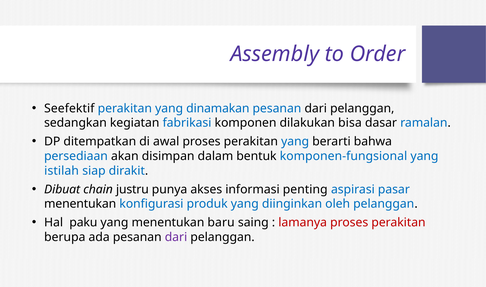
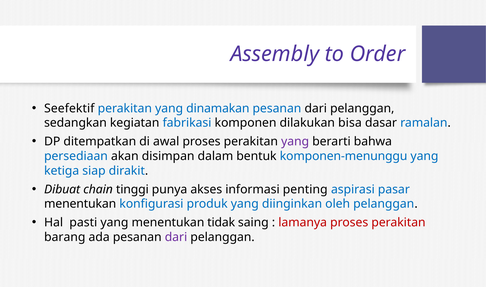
yang at (295, 142) colour: blue -> purple
komponen-fungsional: komponen-fungsional -> komponen-menunggu
istilah: istilah -> ketiga
justru: justru -> tinggi
paku: paku -> pasti
baru: baru -> tidak
berupa: berupa -> barang
